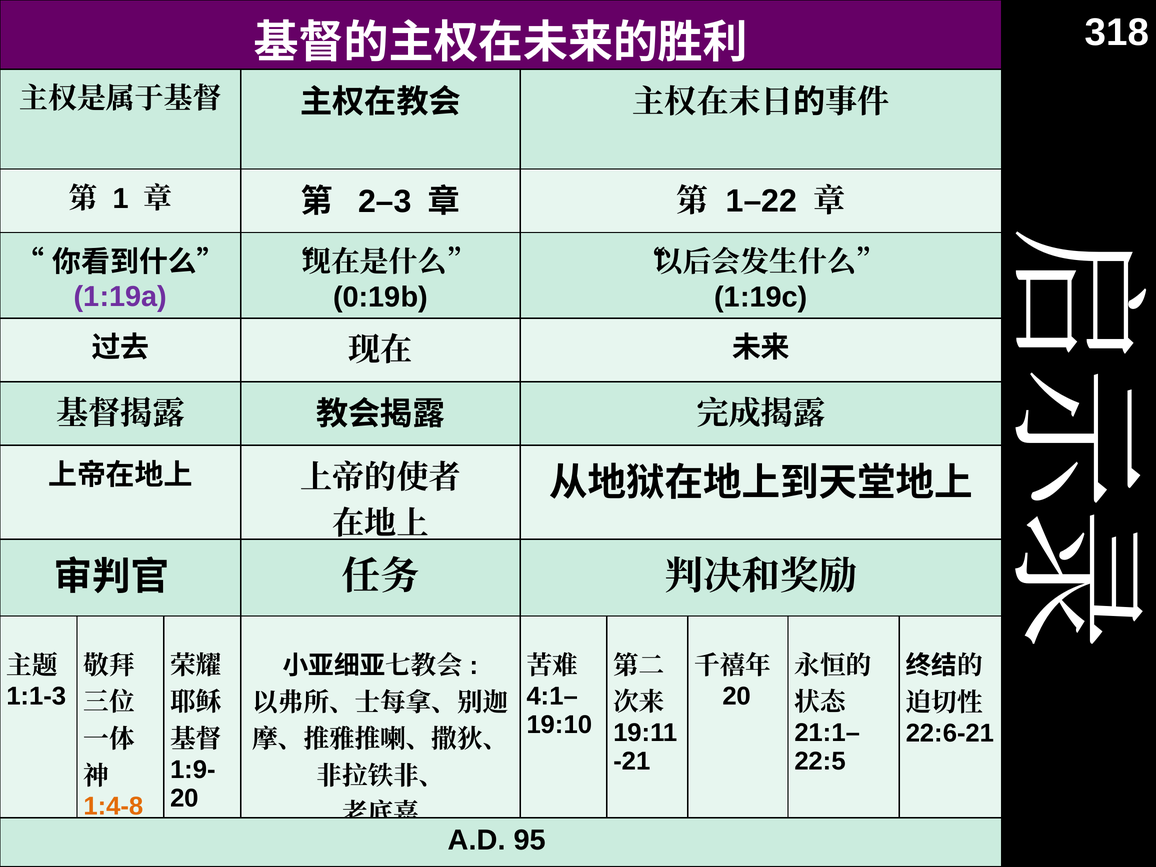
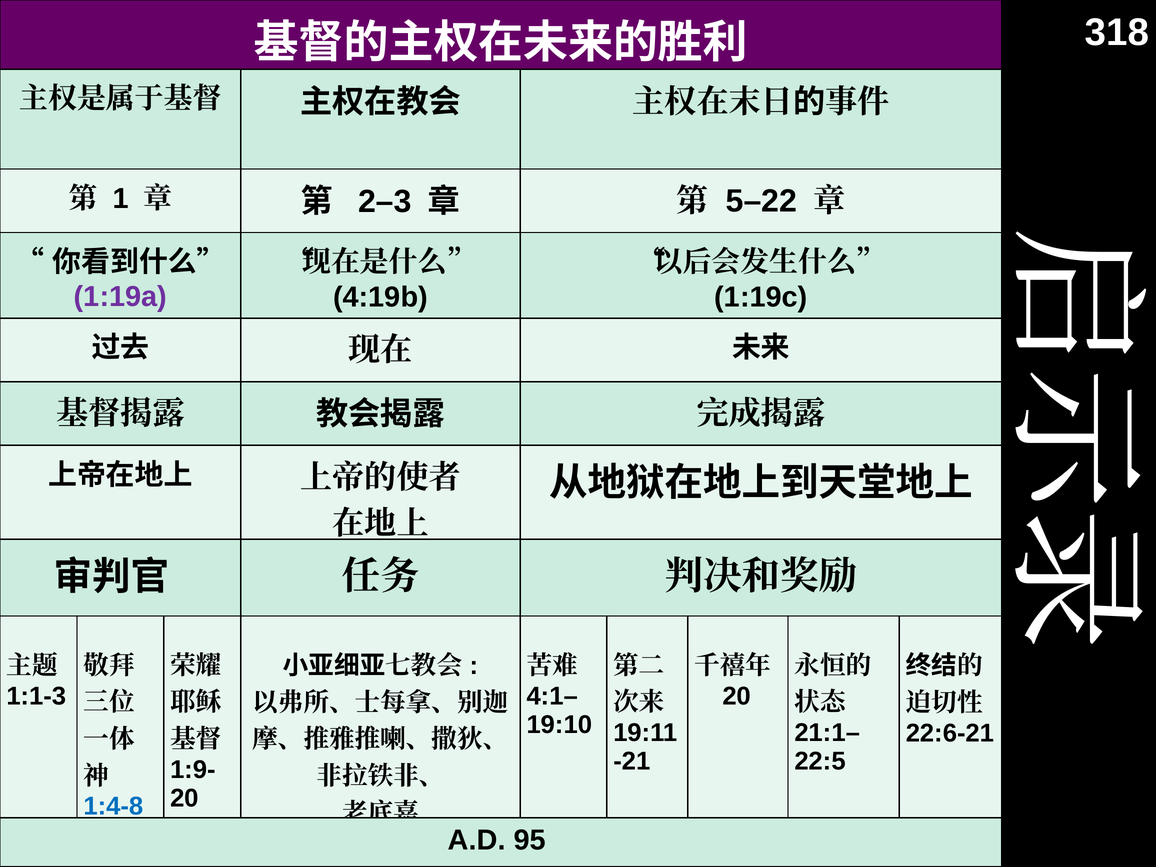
1–22: 1–22 -> 5–22
0:19b: 0:19b -> 4:19b
1:4-8 colour: orange -> blue
